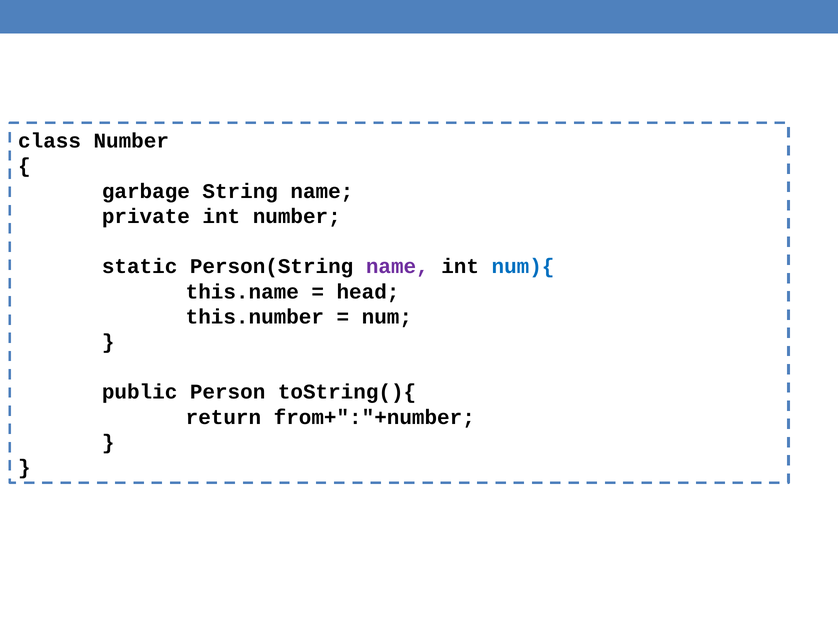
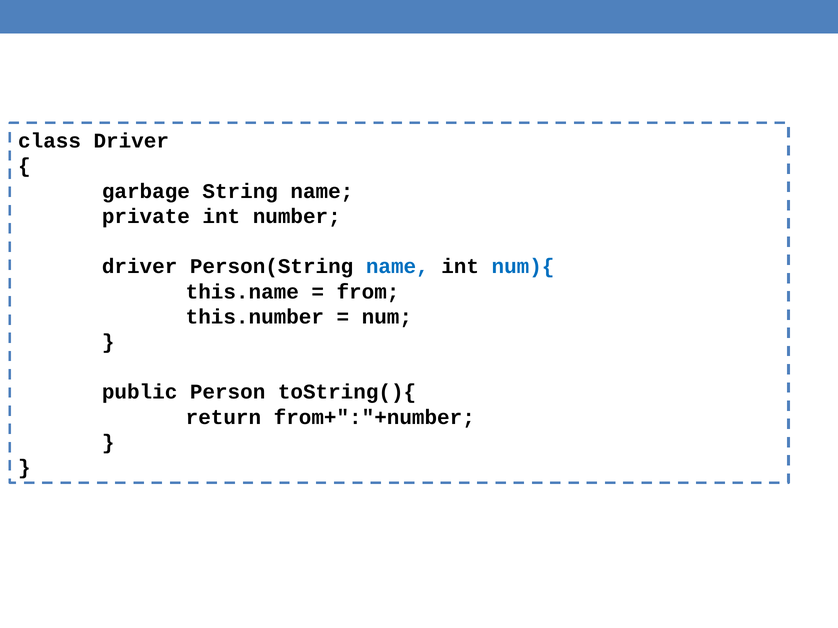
class Number: Number -> Driver
static at (140, 267): static -> driver
name at (397, 267) colour: purple -> blue
head: head -> from
